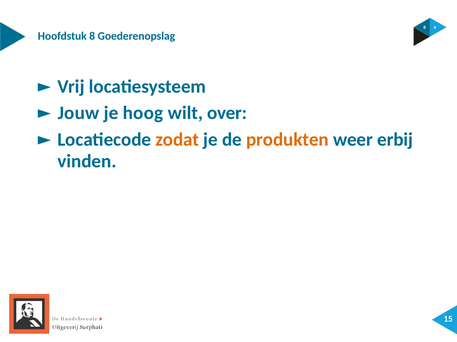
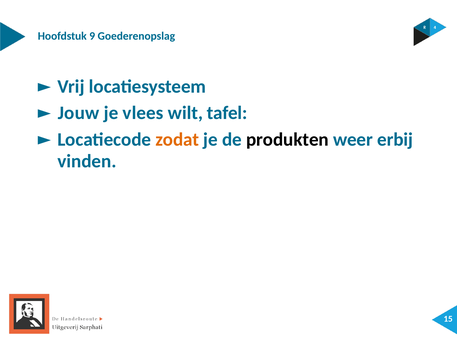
8: 8 -> 9
hoog: hoog -> vlees
over: over -> tafel
produkten colour: orange -> black
